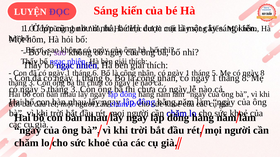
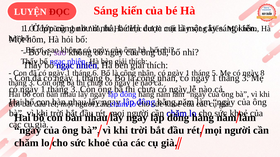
ĐỌC colour: purple -> red
8 at (245, 78): 8 -> 3
5 at (43, 90): 5 -> 1
